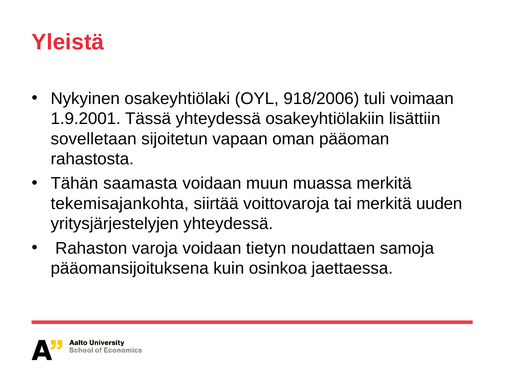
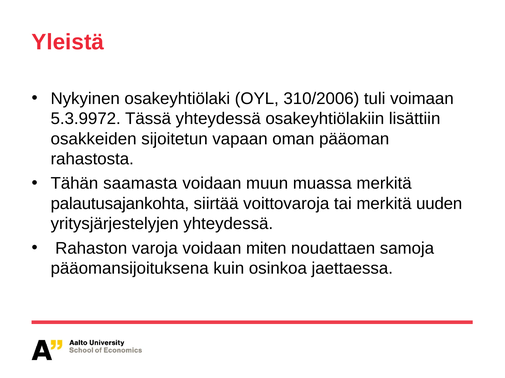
918/2006: 918/2006 -> 310/2006
1.9.2001: 1.9.2001 -> 5.3.9972
sovelletaan: sovelletaan -> osakkeiden
tekemisajankohta: tekemisajankohta -> palautusajankohta
tietyn: tietyn -> miten
